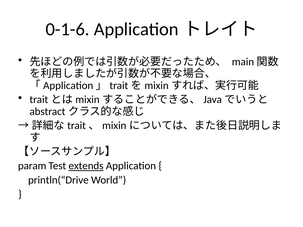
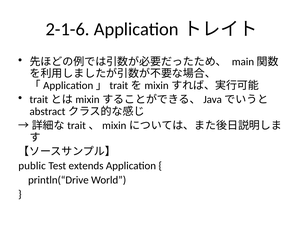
0-1-6: 0-1-6 -> 2-1-6
param: param -> public
extends underline: present -> none
